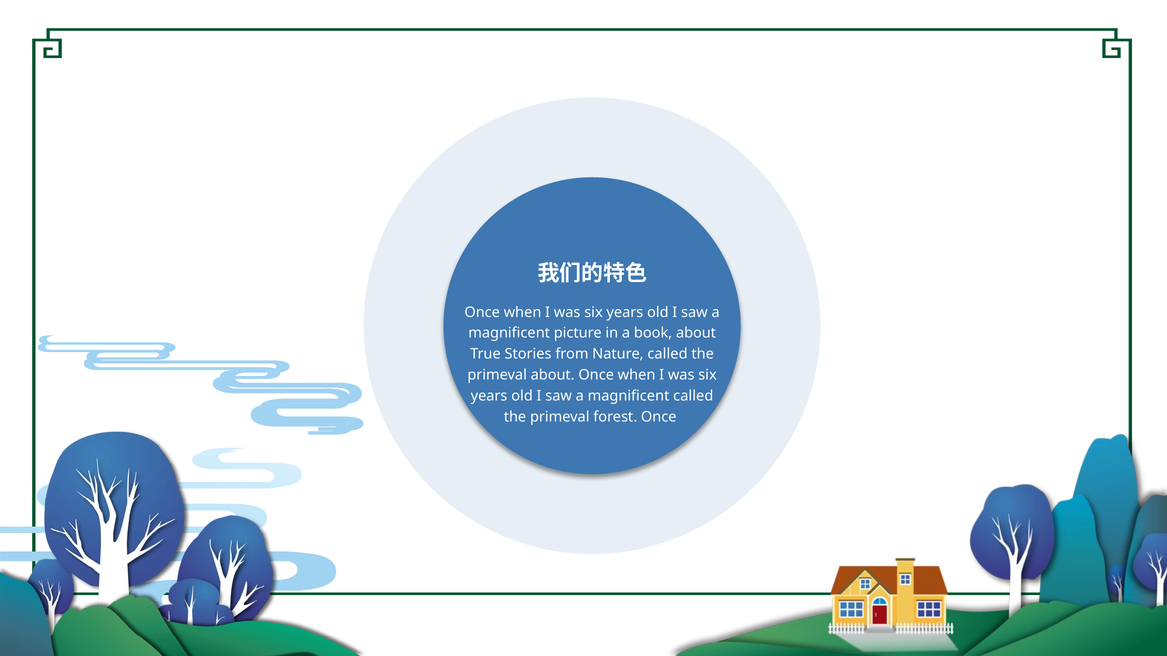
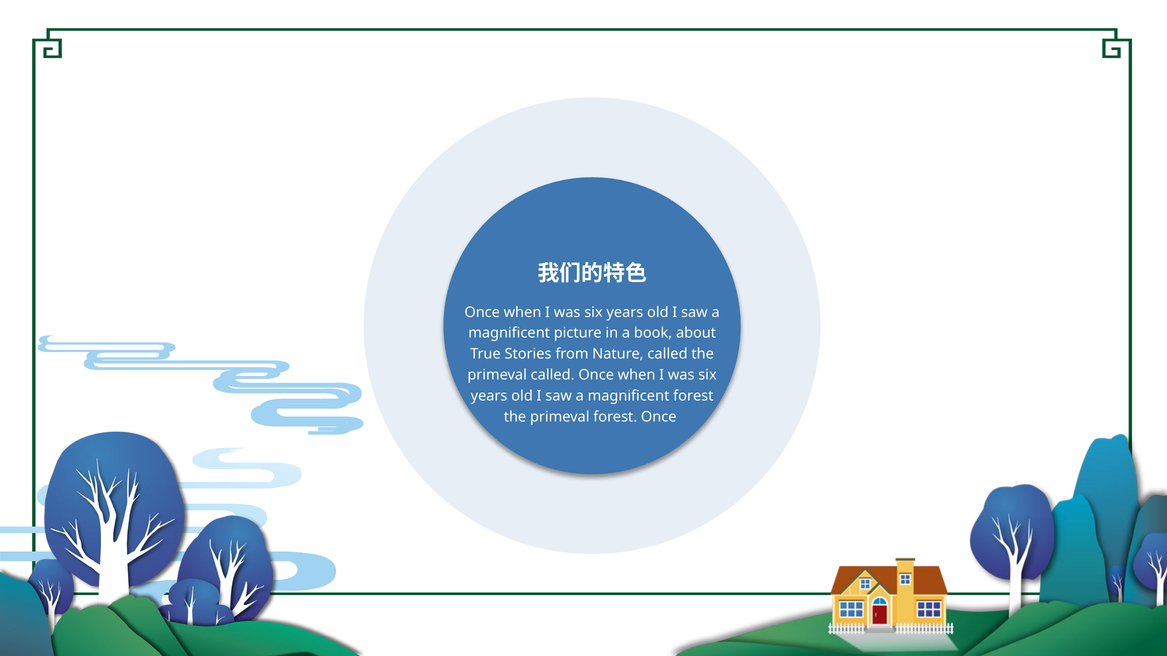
primeval about: about -> called
magnificent called: called -> forest
